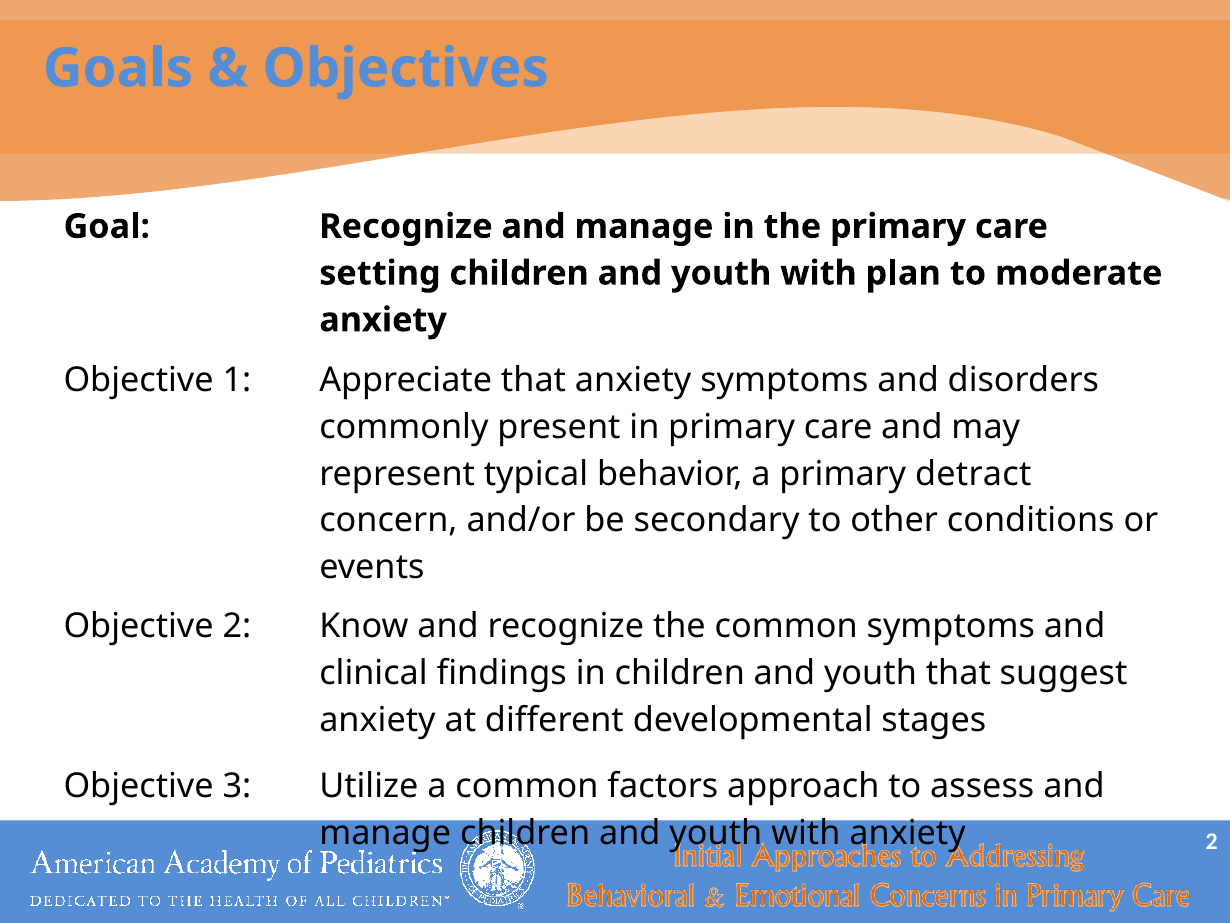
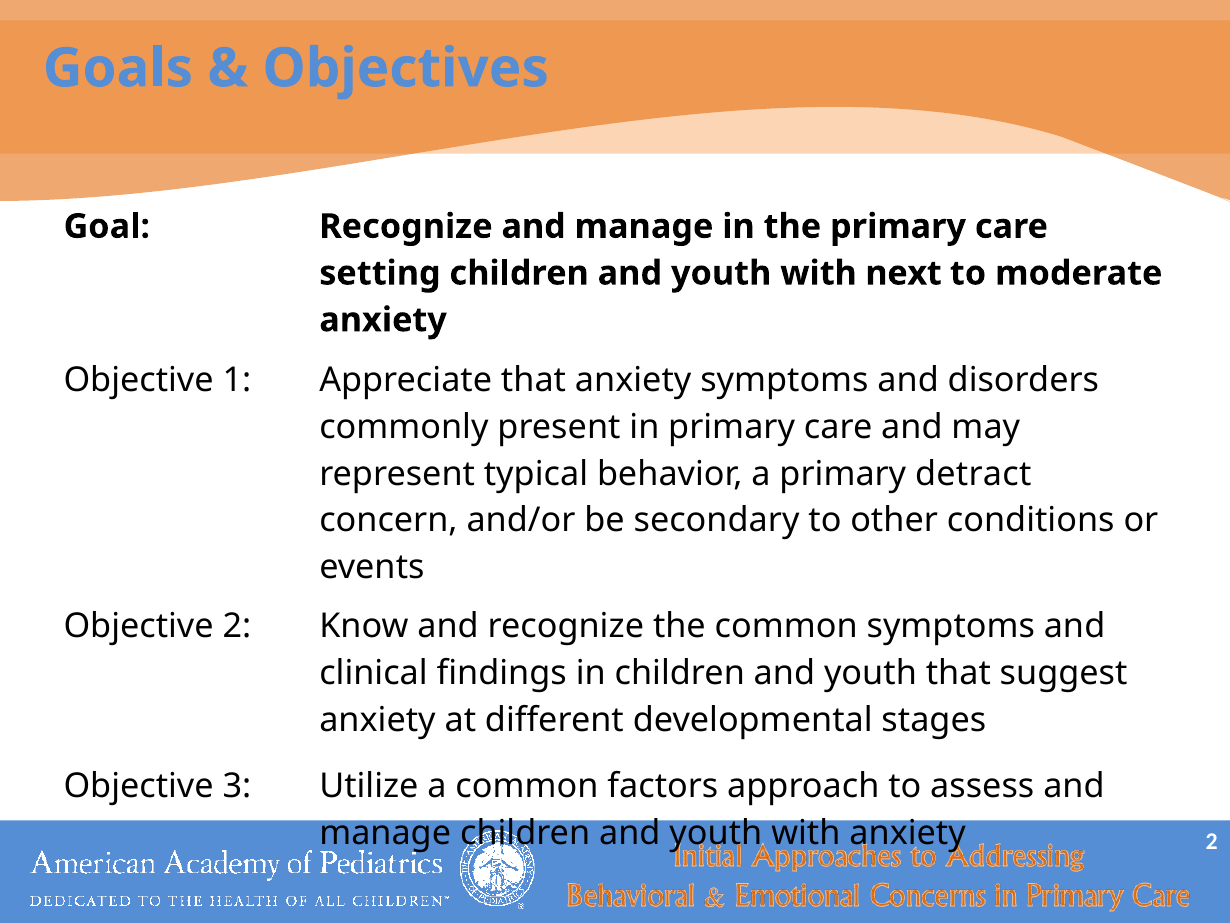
plan: plan -> next
